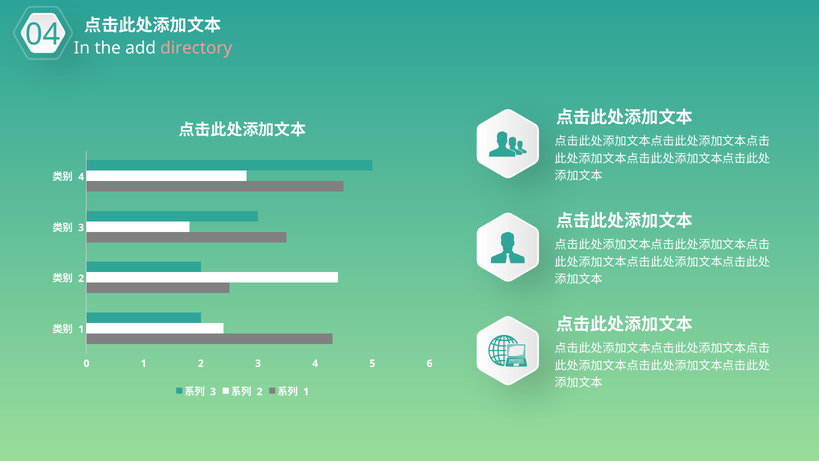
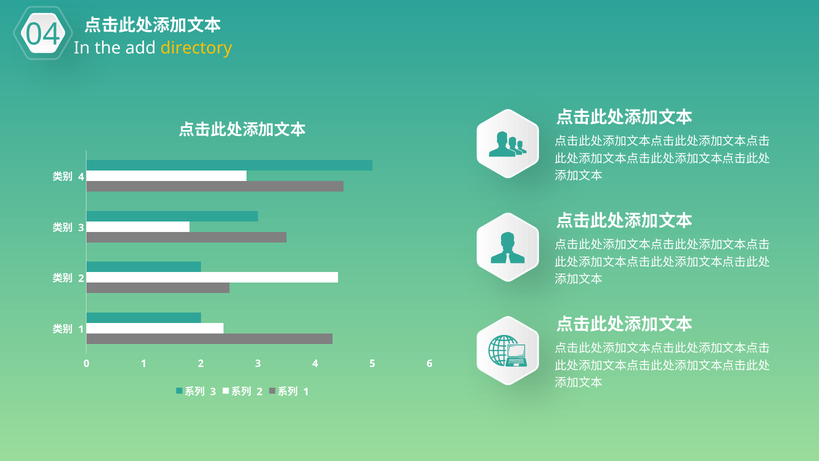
directory colour: pink -> yellow
